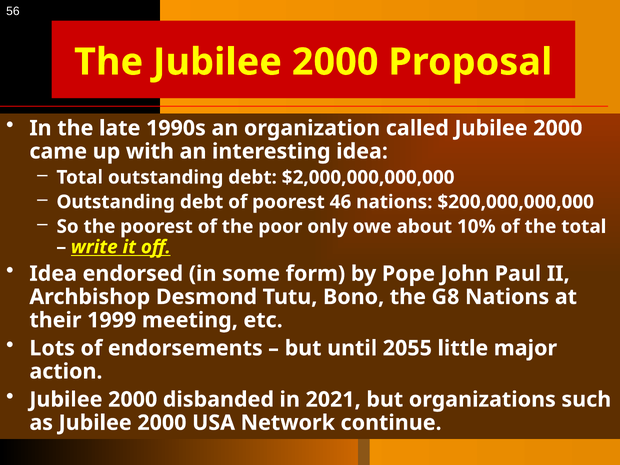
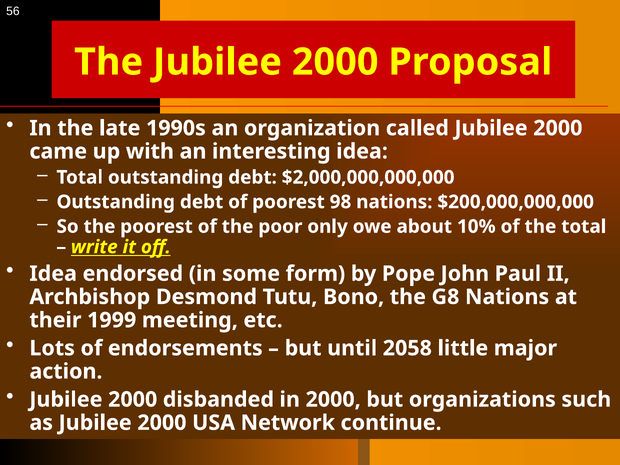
46: 46 -> 98
2055: 2055 -> 2058
in 2021: 2021 -> 2000
